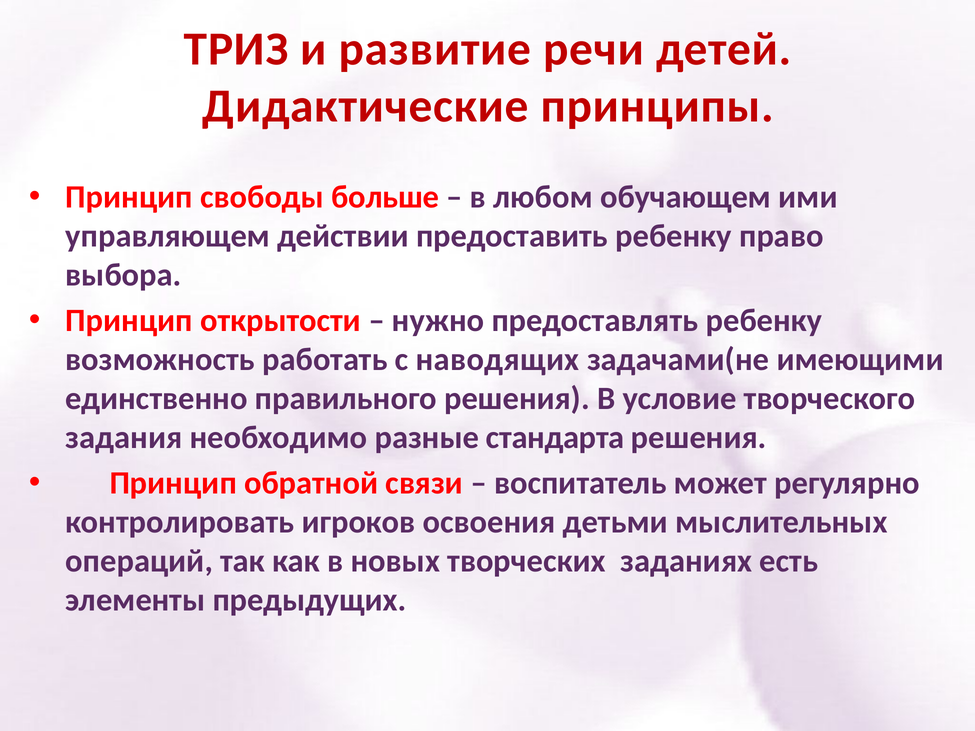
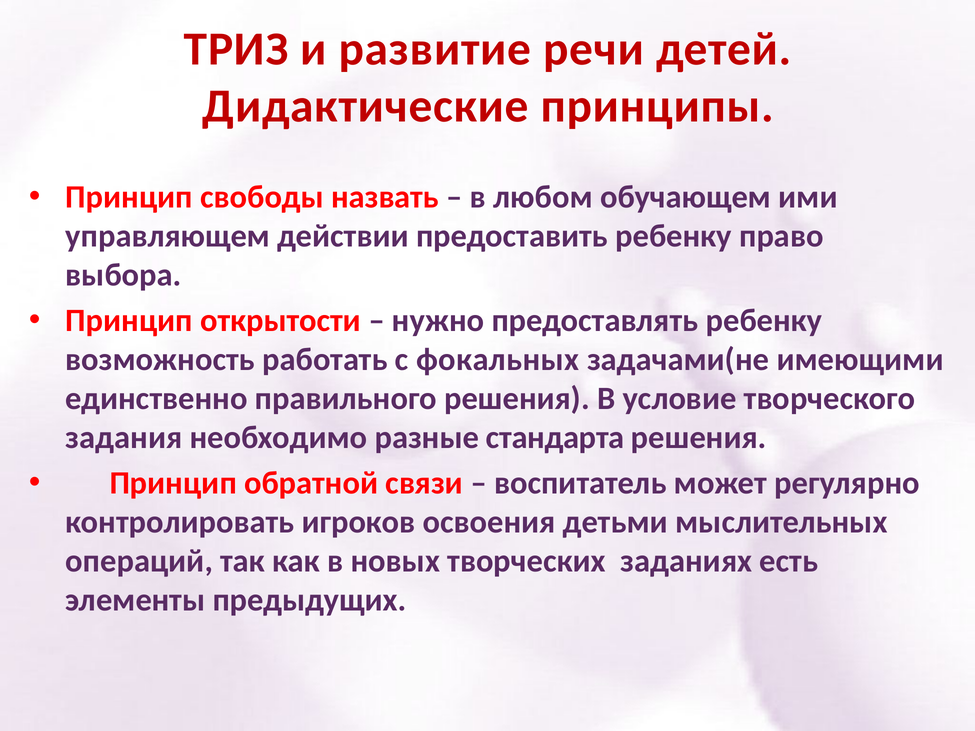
больше: больше -> назвать
наводящих: наводящих -> фокальных
